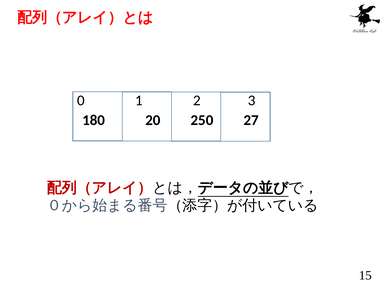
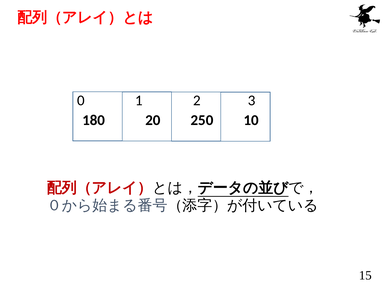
27: 27 -> 10
